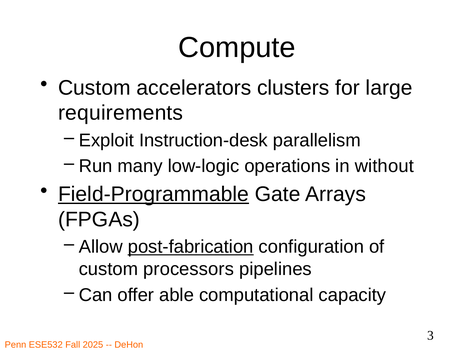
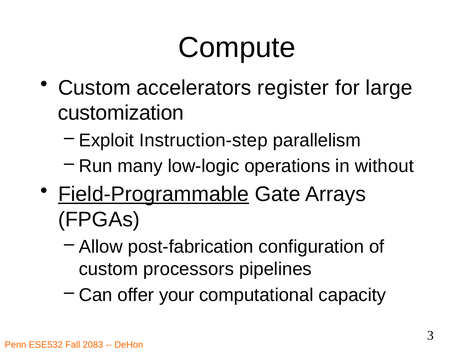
clusters: clusters -> register
requirements: requirements -> customization
Instruction-desk: Instruction-desk -> Instruction-step
post-fabrication underline: present -> none
able: able -> your
2025: 2025 -> 2083
